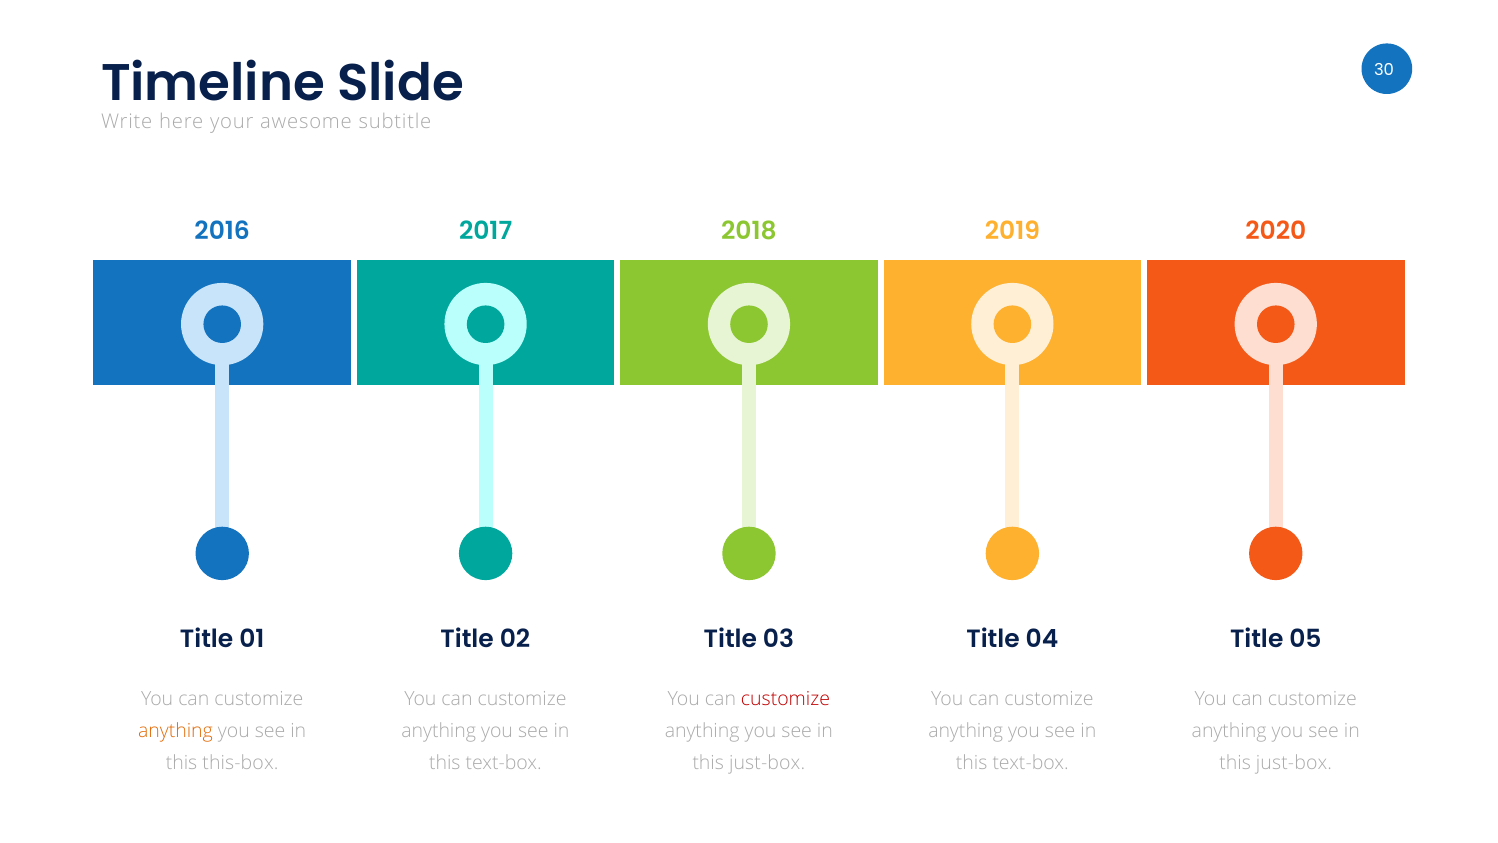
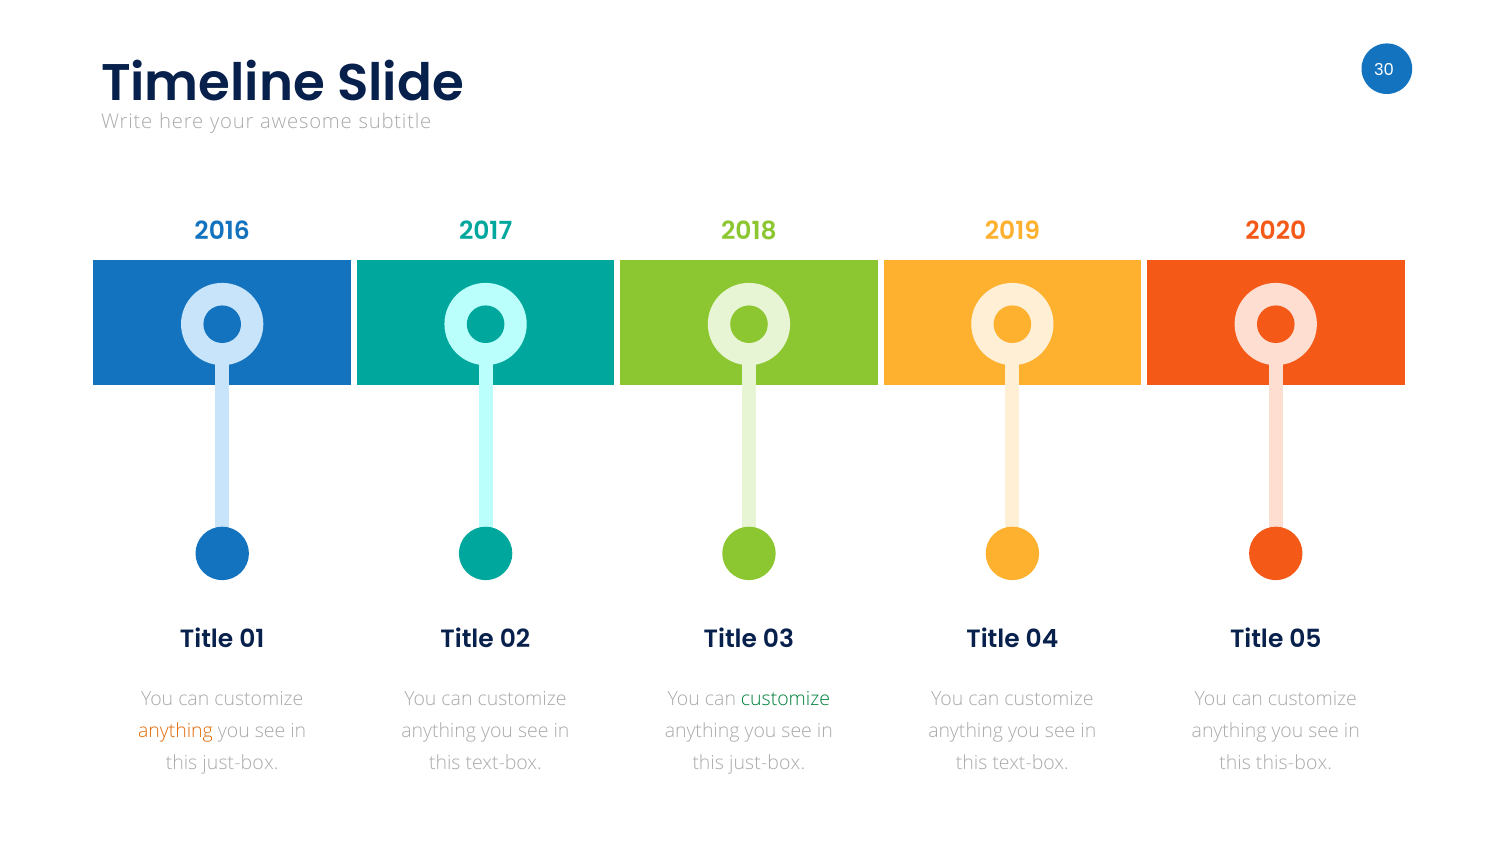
customize at (785, 699) colour: red -> green
this-box at (240, 763): this-box -> just-box
just-box at (1294, 763): just-box -> this-box
